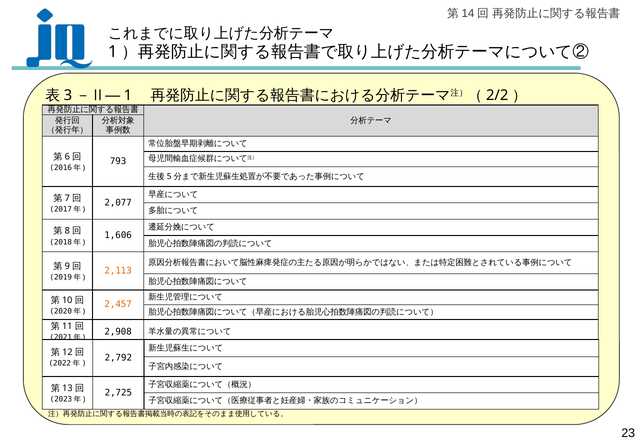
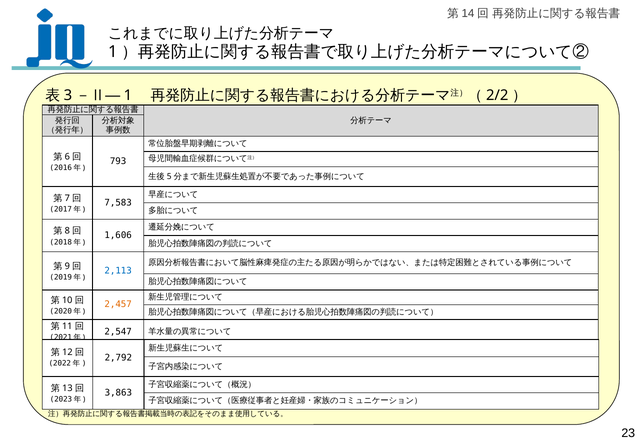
2,077: 2,077 -> 7,583
2,113 colour: orange -> blue
2,908: 2,908 -> 2,547
2,725: 2,725 -> 3,863
